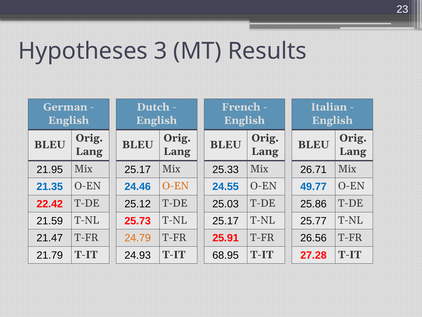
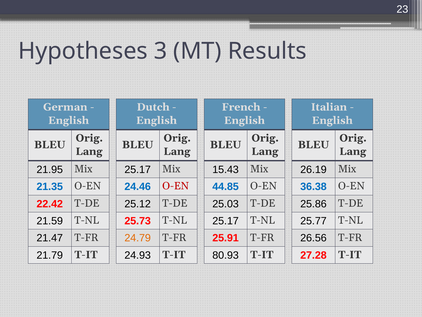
25.33: 25.33 -> 15.43
26.71: 26.71 -> 26.19
O-EN at (176, 186) colour: orange -> red
24.55: 24.55 -> 44.85
49.77: 49.77 -> 36.38
68.95: 68.95 -> 80.93
